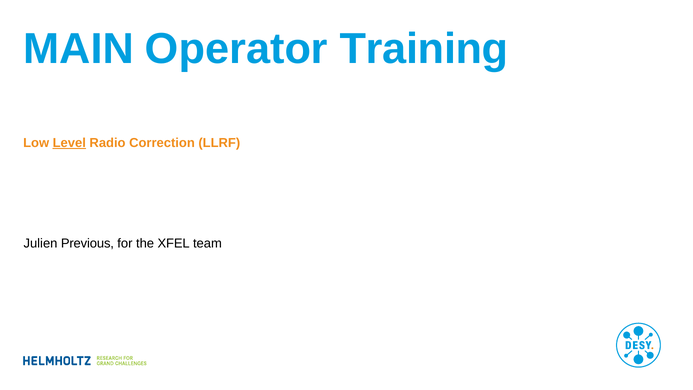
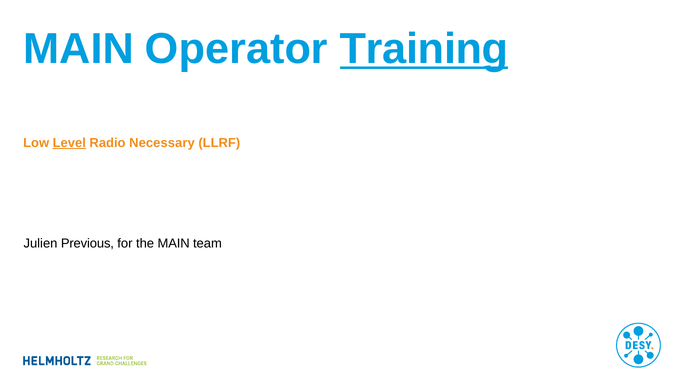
Training underline: none -> present
Correction: Correction -> Necessary
the XFEL: XFEL -> MAIN
